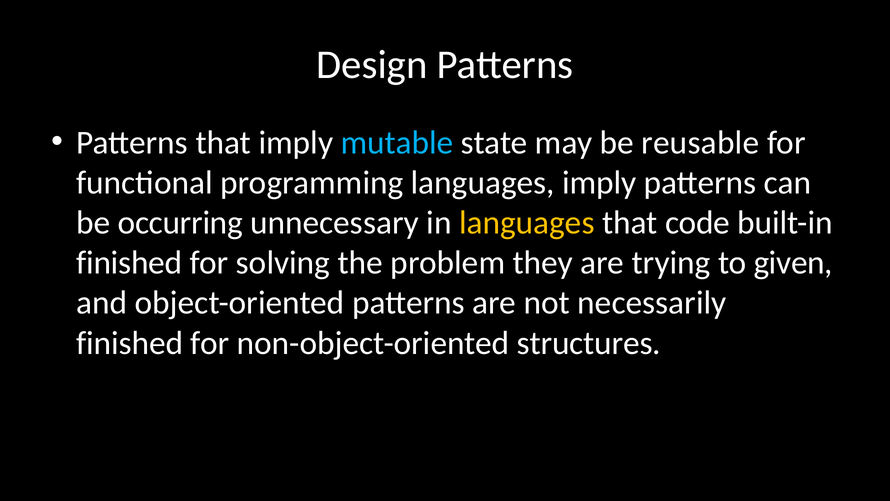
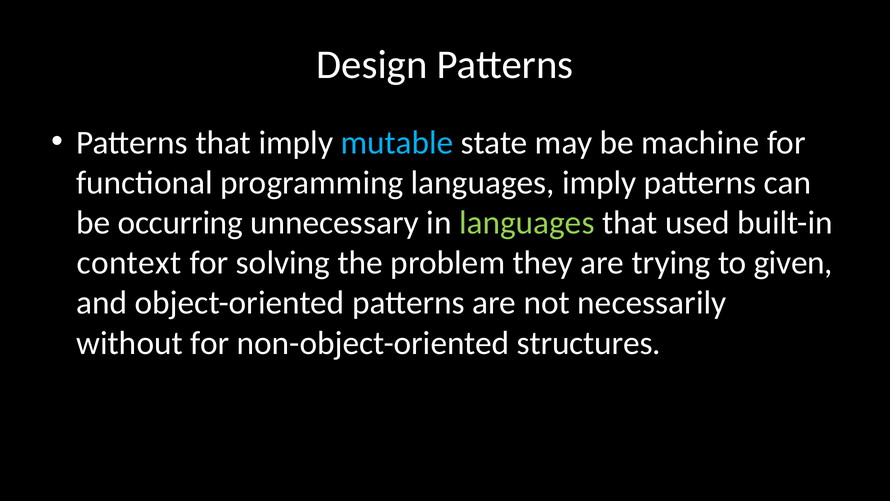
reusable: reusable -> machine
languages at (527, 223) colour: yellow -> light green
code: code -> used
finished at (129, 263): finished -> context
finished at (130, 343): finished -> without
